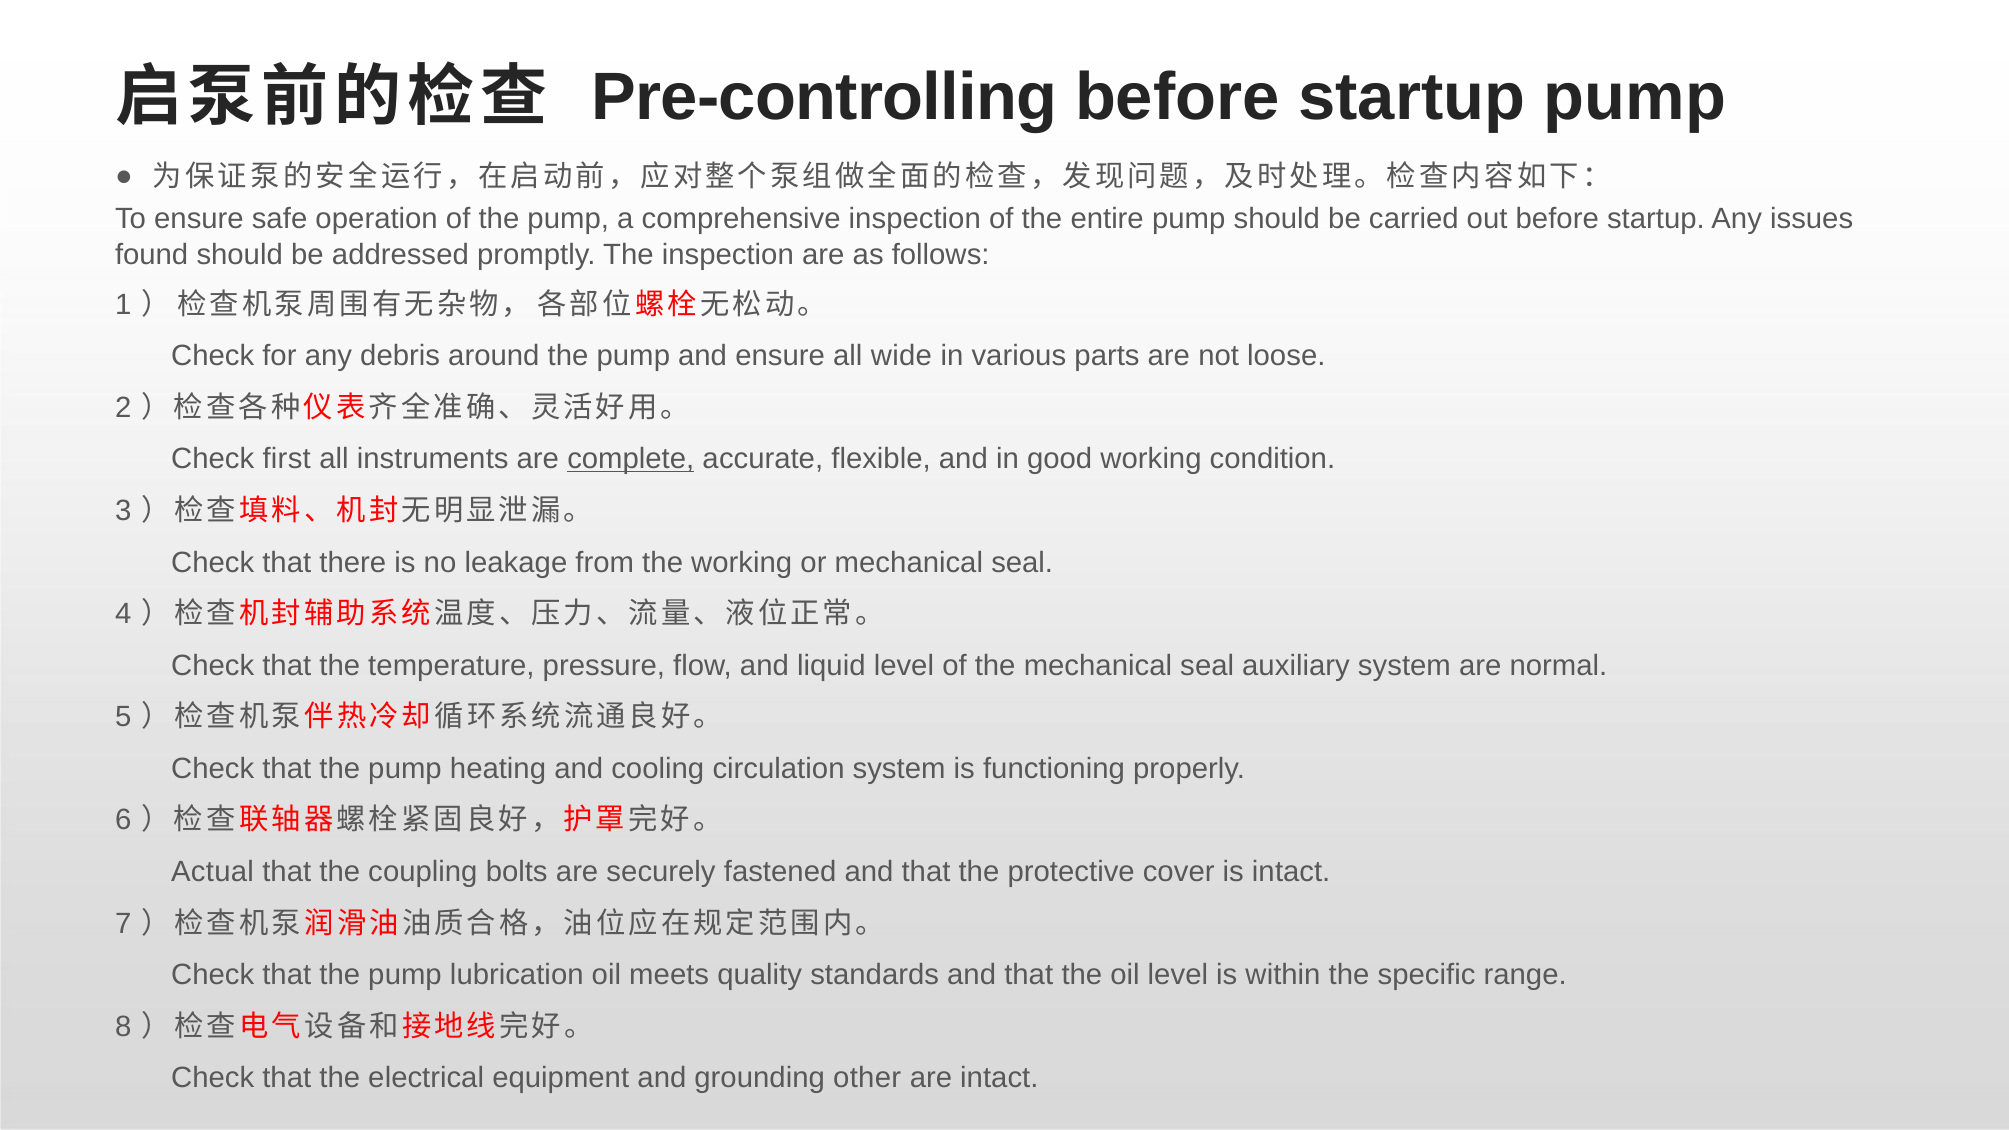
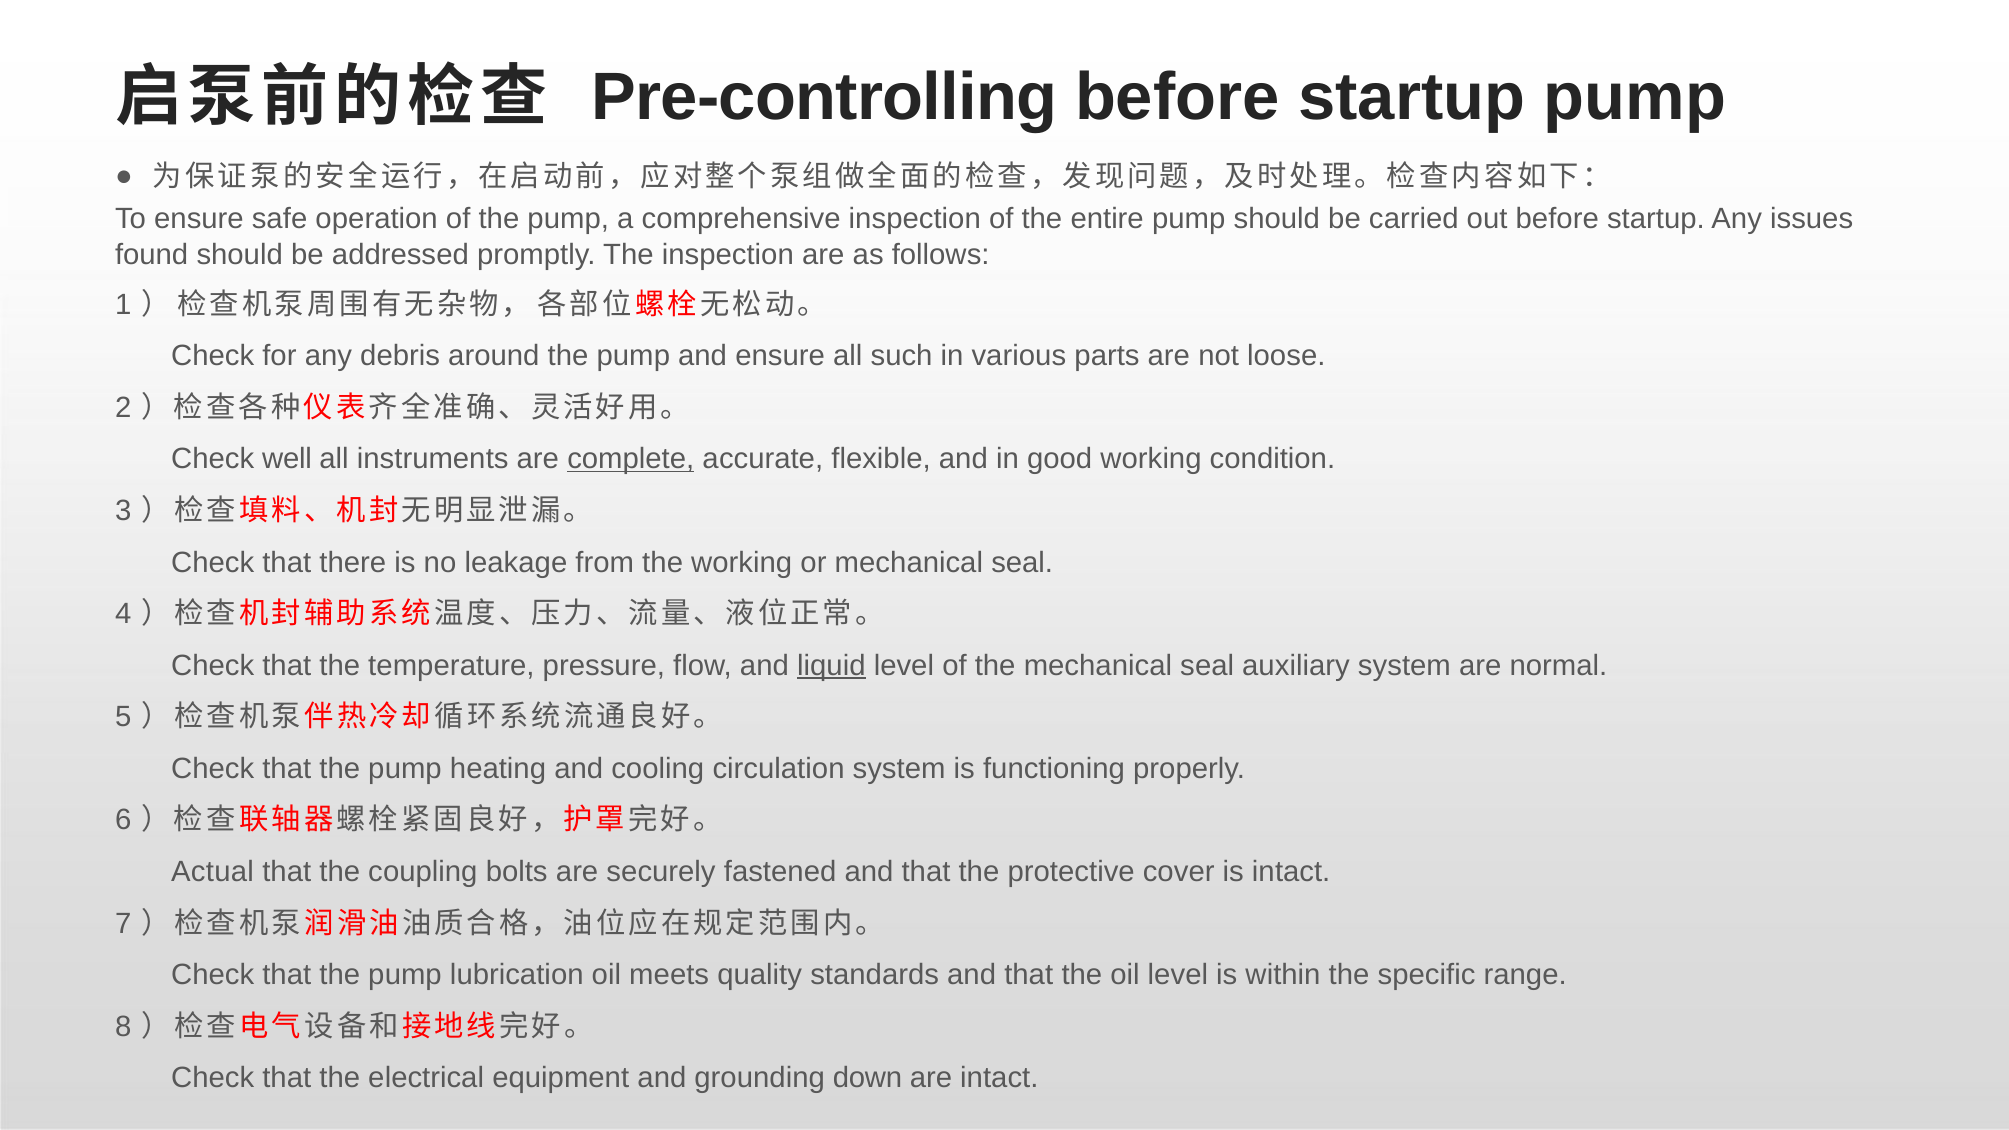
wide: wide -> such
first: first -> well
liquid underline: none -> present
other: other -> down
